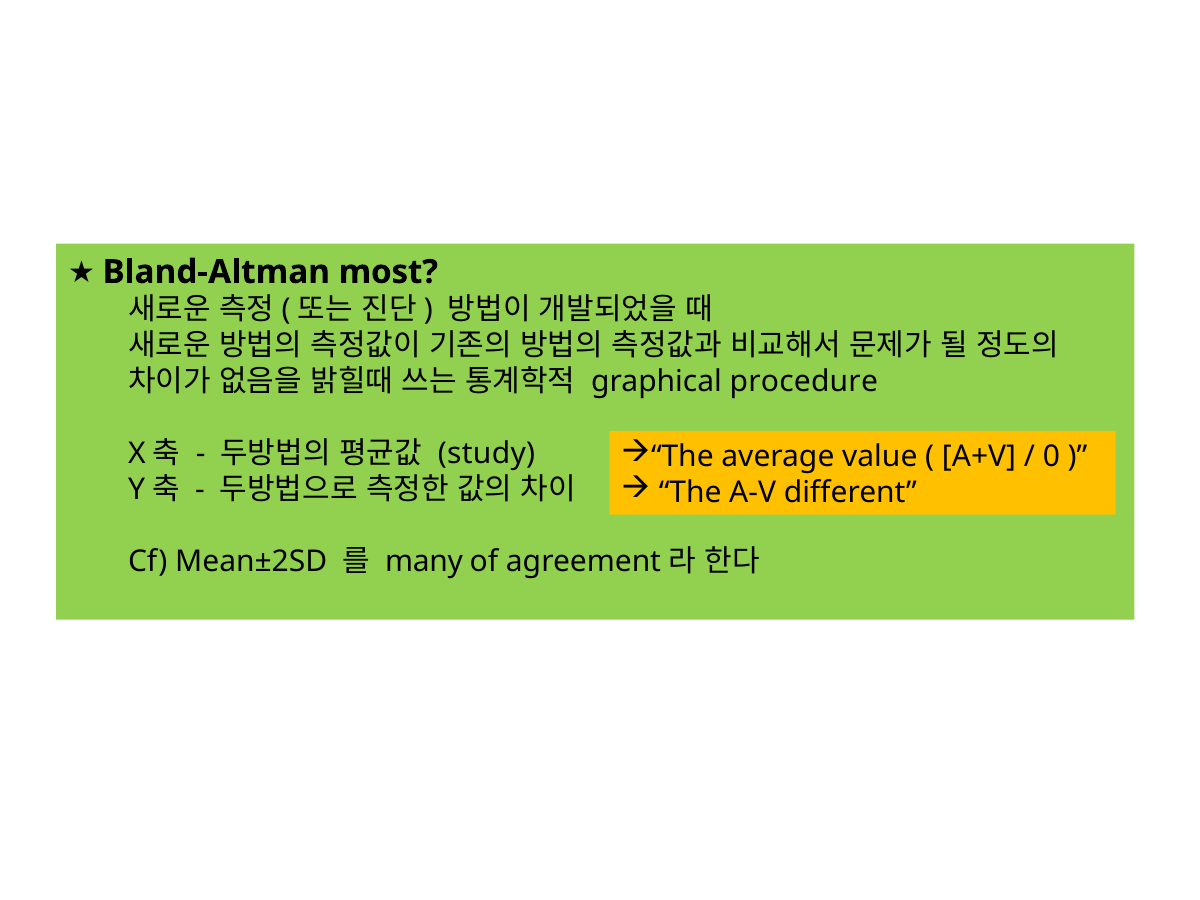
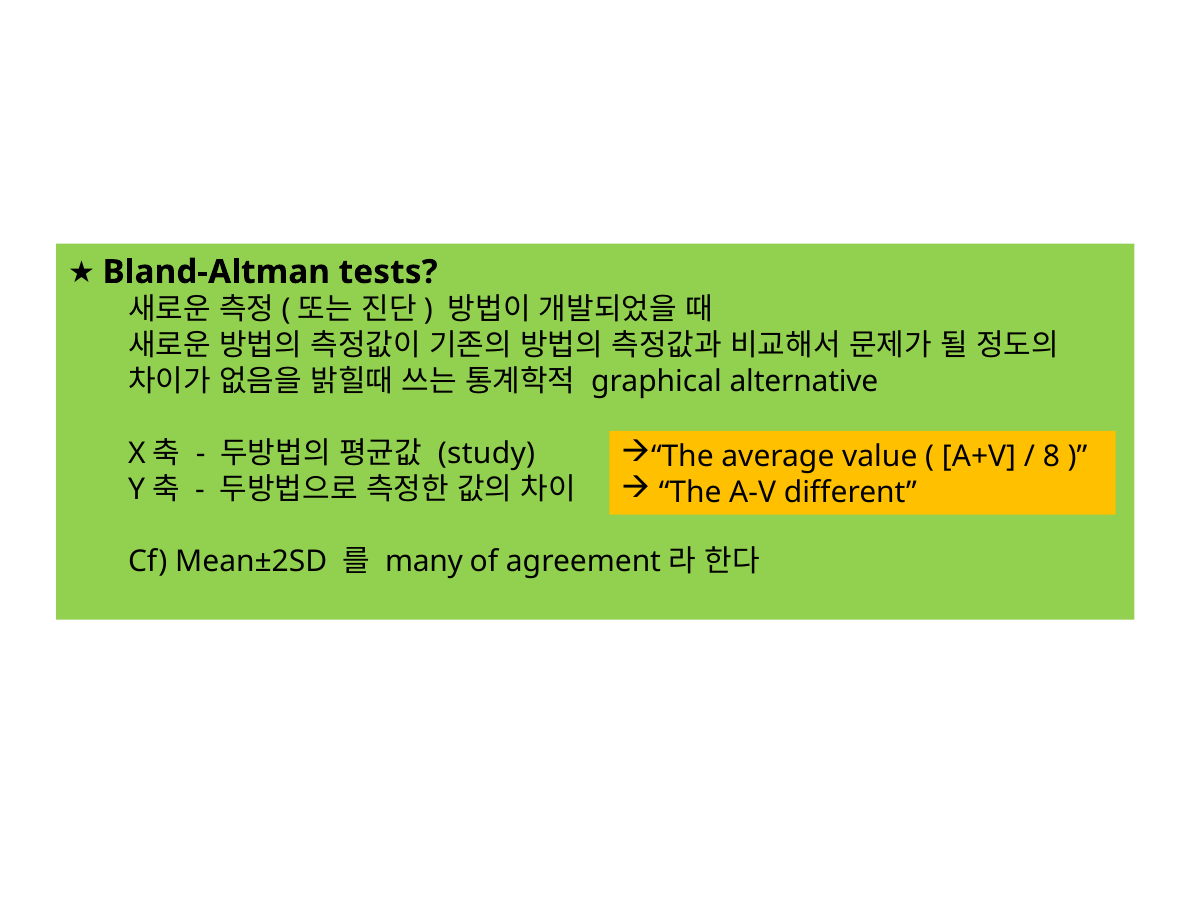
most: most -> tests
procedure: procedure -> alternative
0: 0 -> 8
